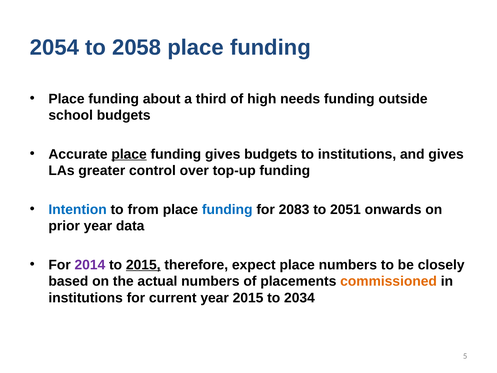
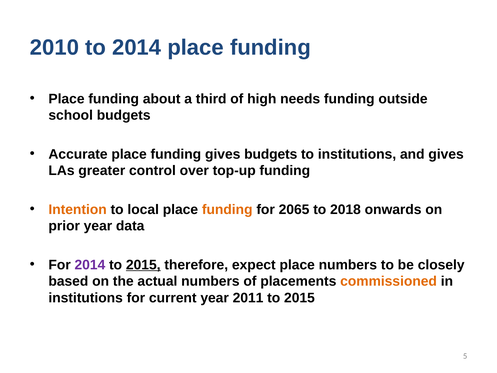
2054: 2054 -> 2010
to 2058: 2058 -> 2014
place at (129, 154) underline: present -> none
Intention colour: blue -> orange
from: from -> local
funding at (227, 209) colour: blue -> orange
2083: 2083 -> 2065
2051: 2051 -> 2018
year 2015: 2015 -> 2011
2034 at (299, 298): 2034 -> 2015
